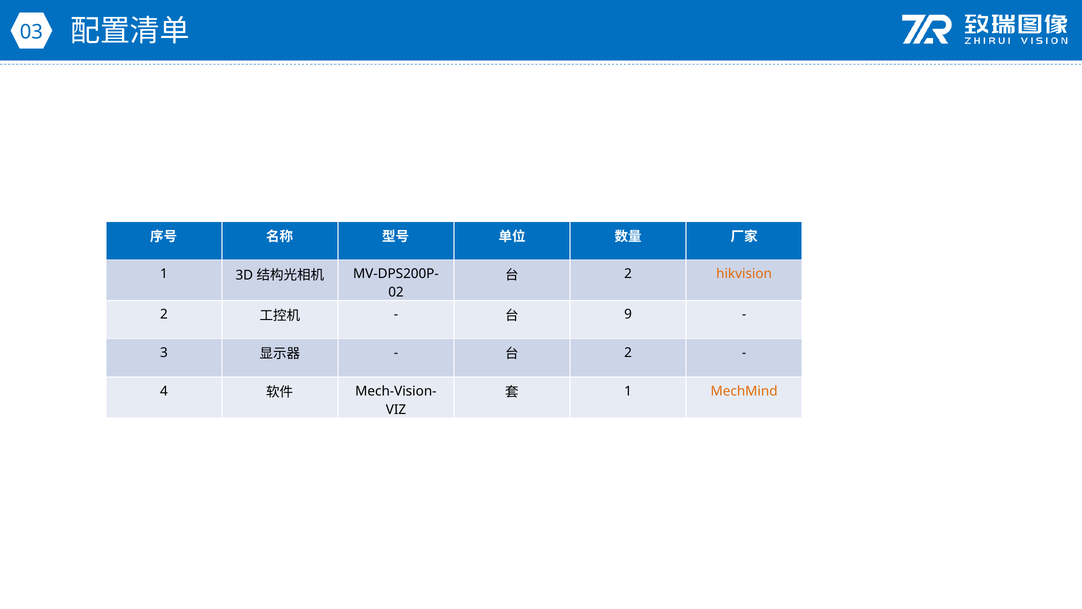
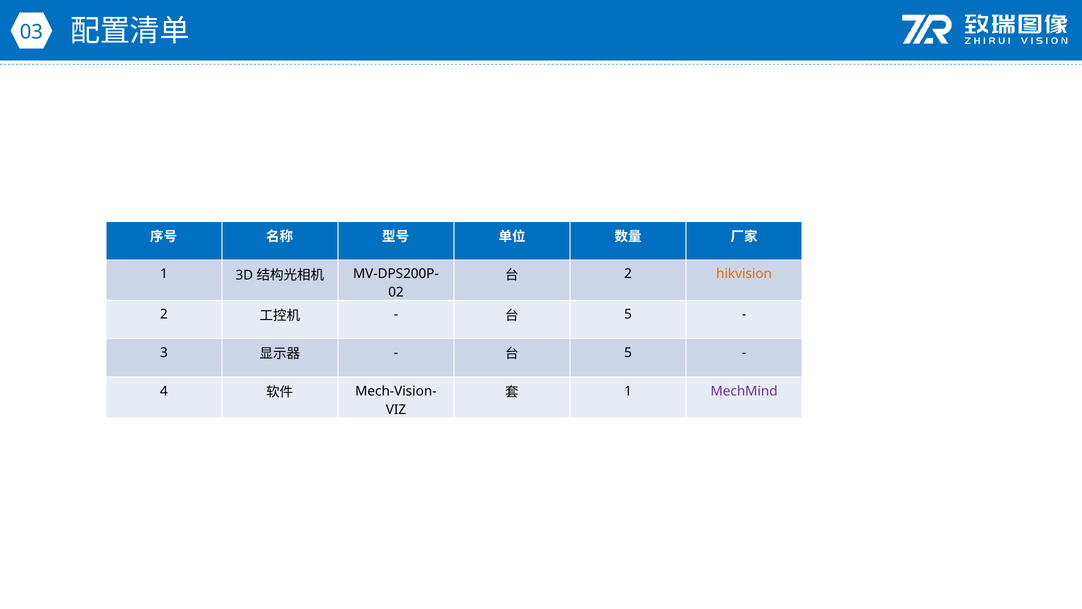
9 at (628, 314): 9 -> 5
2 at (628, 353): 2 -> 5
MechMind colour: orange -> purple
